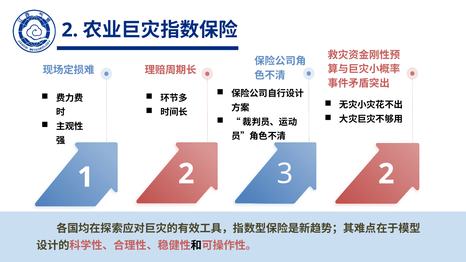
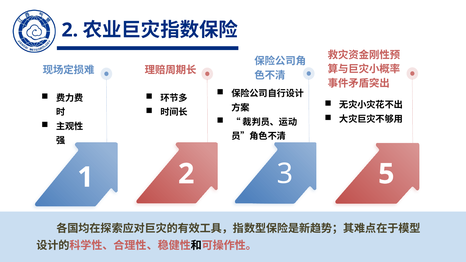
1 2: 2 -> 5
